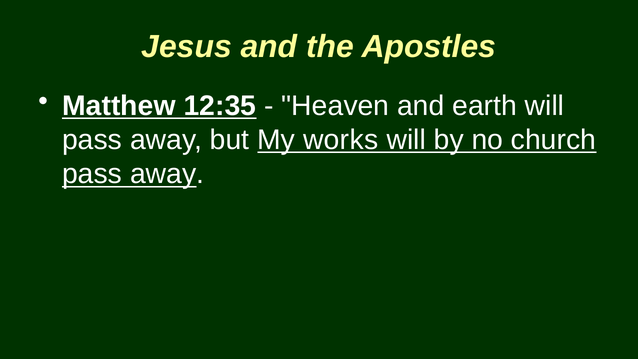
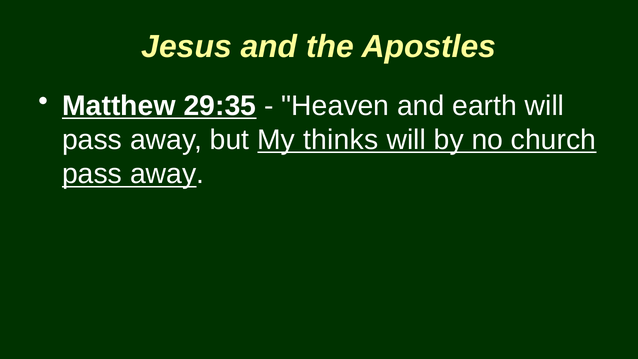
12:35: 12:35 -> 29:35
works: works -> thinks
